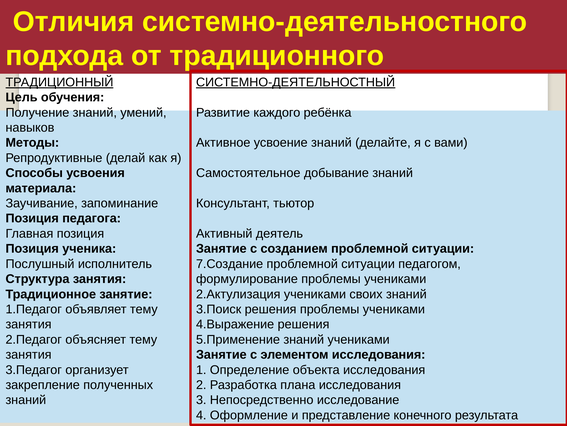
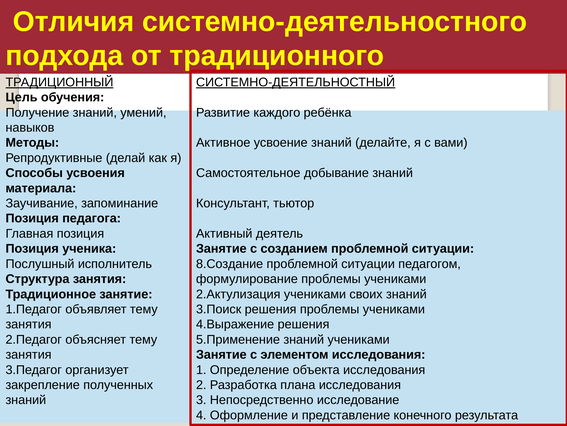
7.Создание: 7.Создание -> 8.Создание
